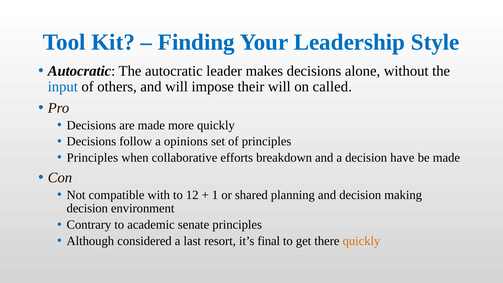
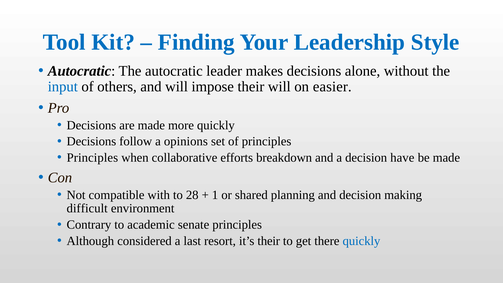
called: called -> easier
12: 12 -> 28
decision at (87, 208): decision -> difficult
it’s final: final -> their
quickly at (361, 241) colour: orange -> blue
